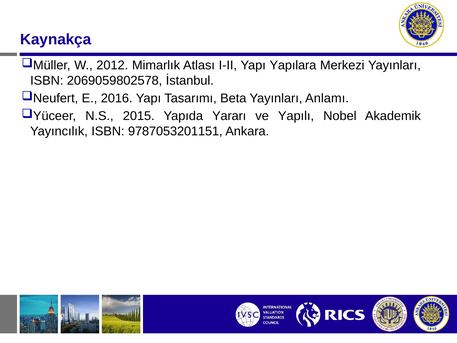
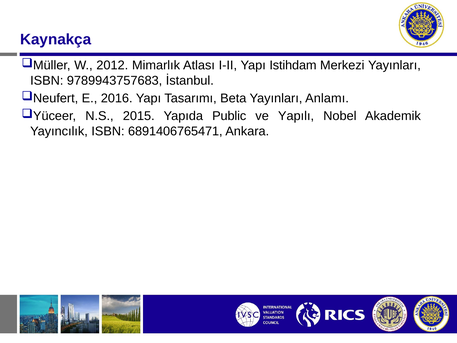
Yapılara: Yapılara -> Istihdam
2069059802578: 2069059802578 -> 9789943757683
Yararı: Yararı -> Public
9787053201151: 9787053201151 -> 6891406765471
